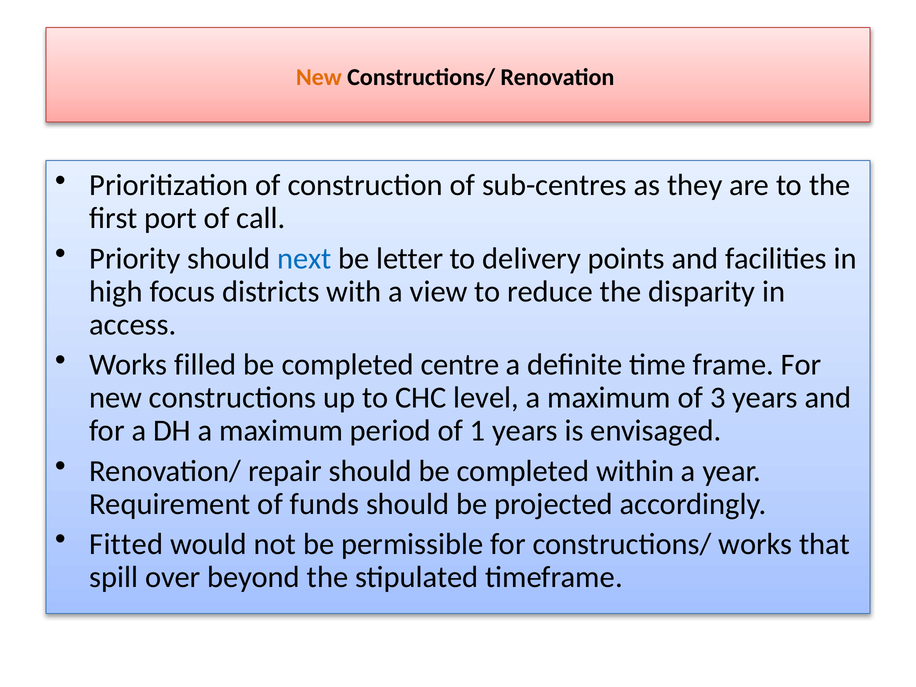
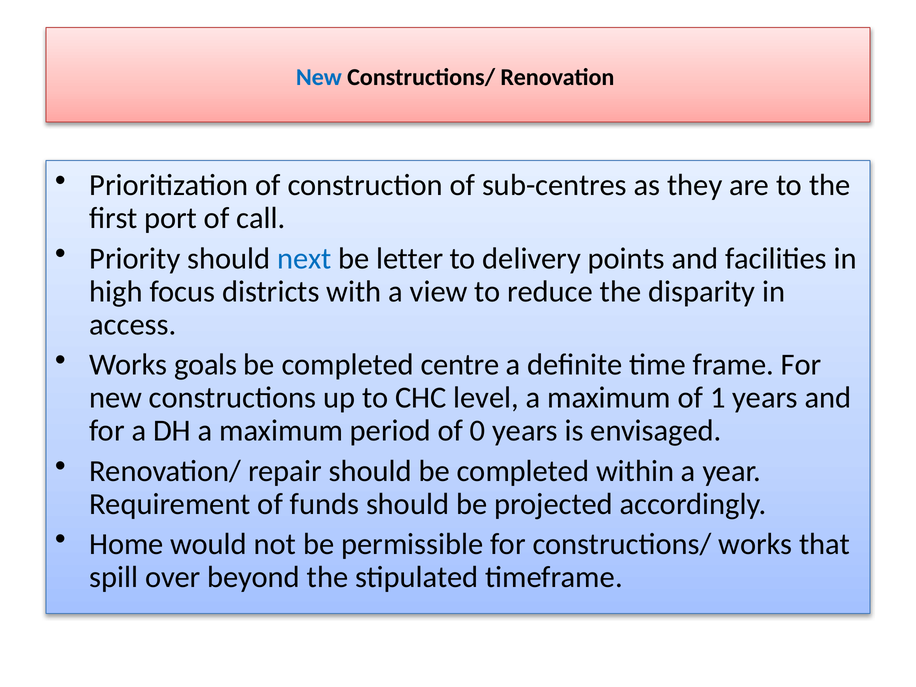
New at (319, 77) colour: orange -> blue
filled: filled -> goals
3: 3 -> 1
1: 1 -> 0
Fitted: Fitted -> Home
